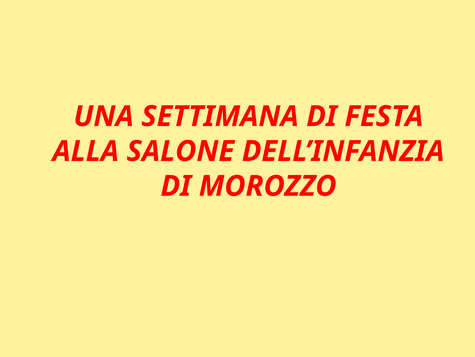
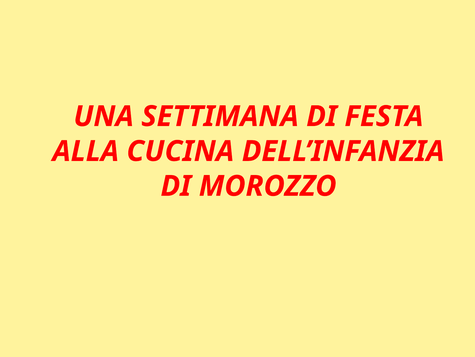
SALONE: SALONE -> CUCINA
